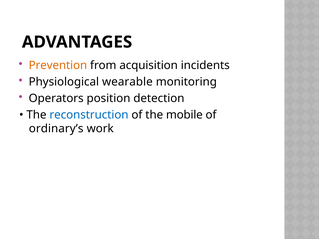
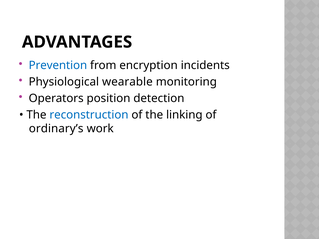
Prevention colour: orange -> blue
acquisition: acquisition -> encryption
mobile: mobile -> linking
